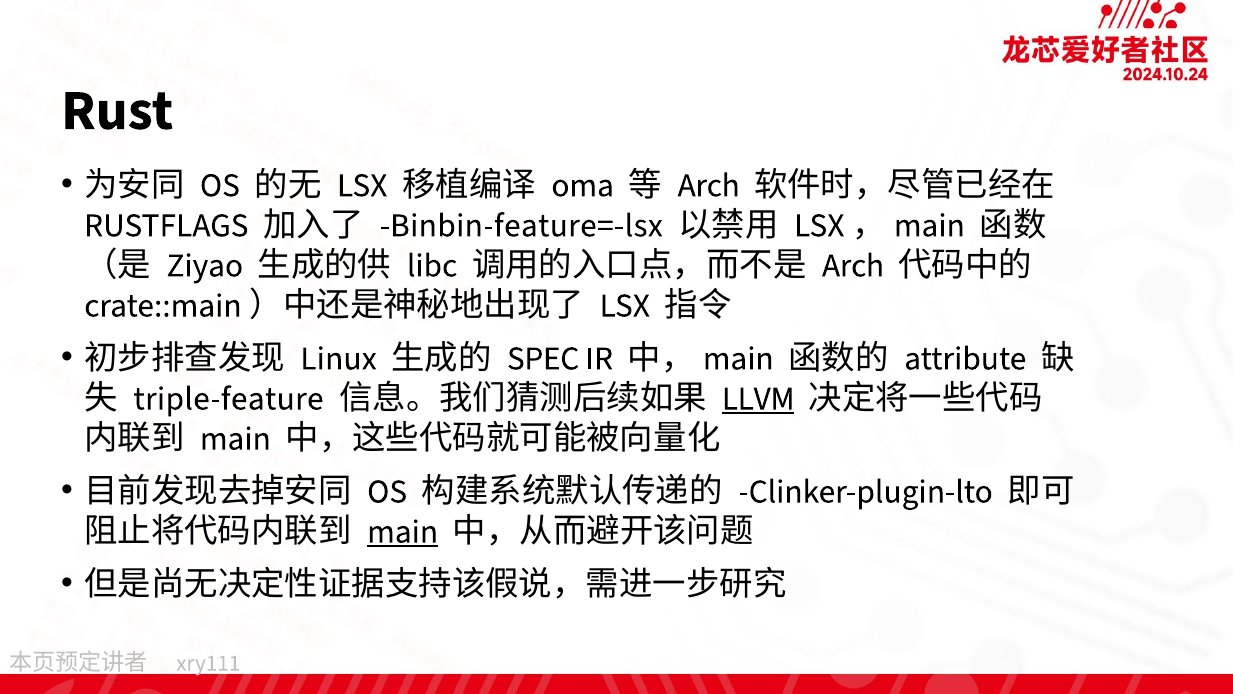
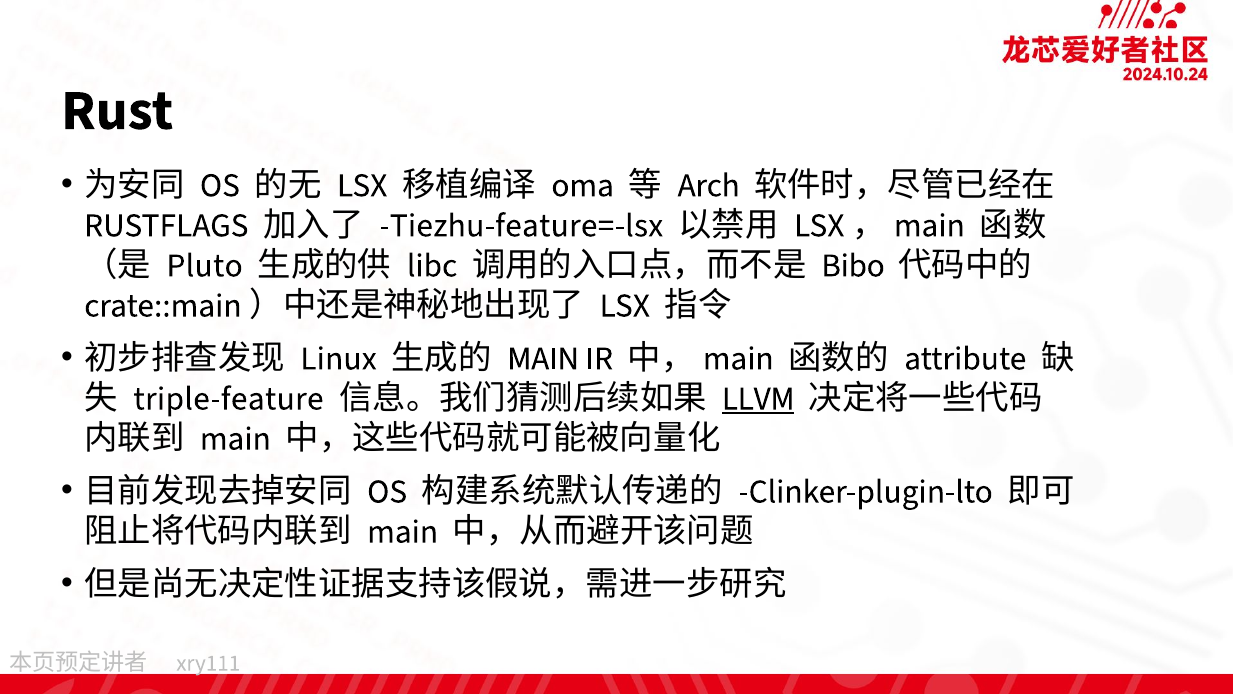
Binbin-feature=-lsx: Binbin-feature=-lsx -> Tiezhu-feature=-lsx
Ziyao: Ziyao -> Pluto
Arch at (853, 265): Arch -> Bibo
SPEC at (543, 358): SPEC -> MAIN
main at (403, 531) underline: present -> none
